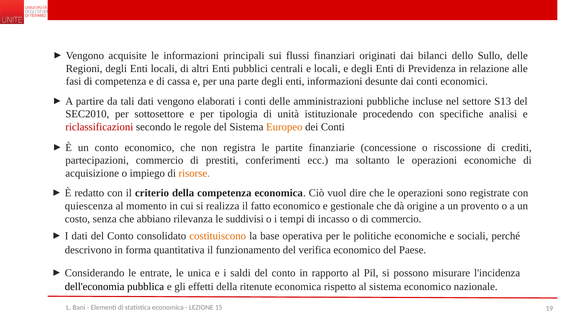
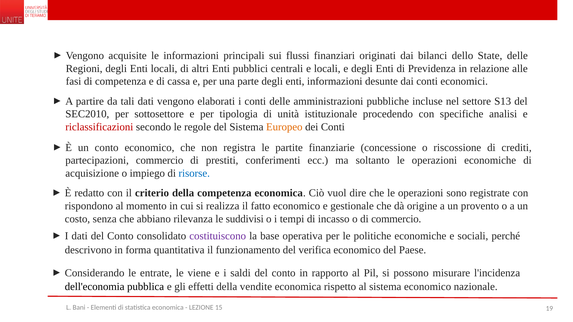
Sullo: Sullo -> State
risorse colour: orange -> blue
quiescenza: quiescenza -> rispondono
costituiscono colour: orange -> purple
unica: unica -> viene
ritenute: ritenute -> vendite
